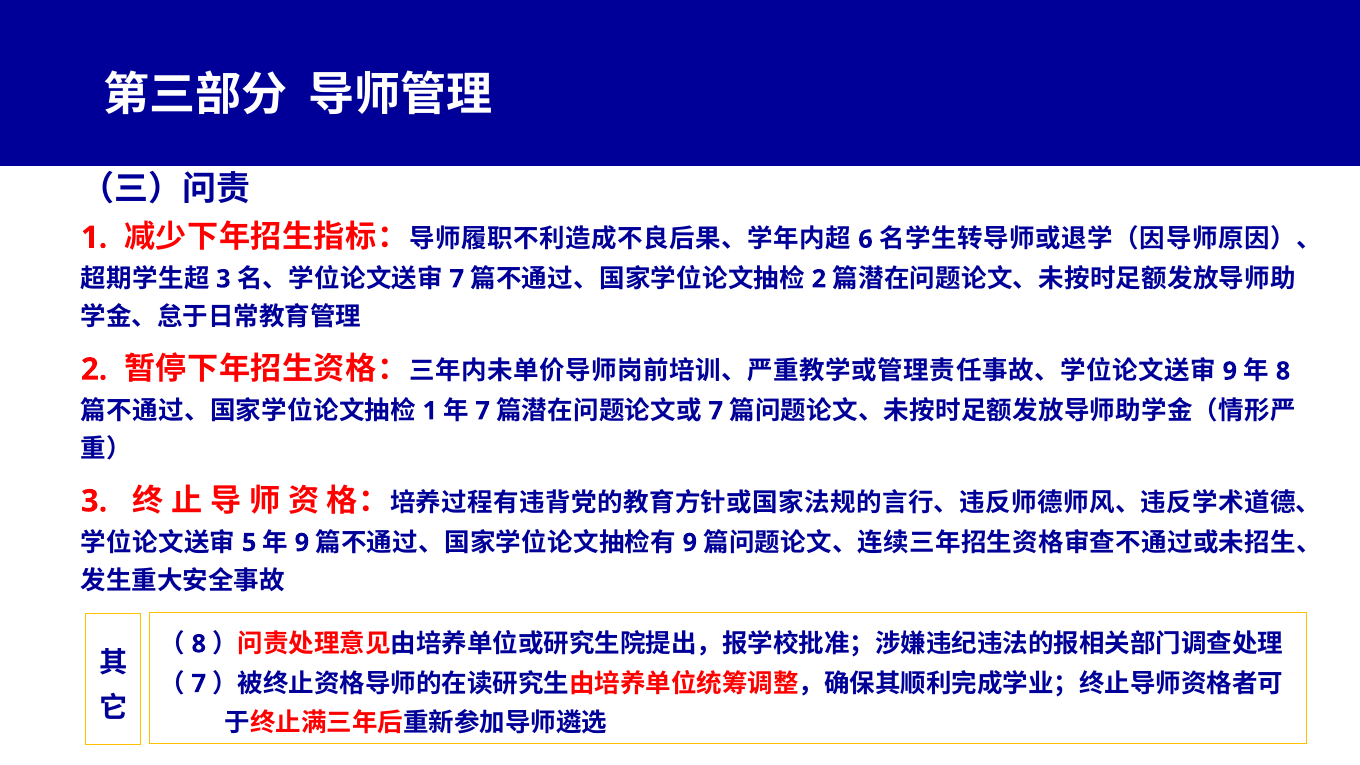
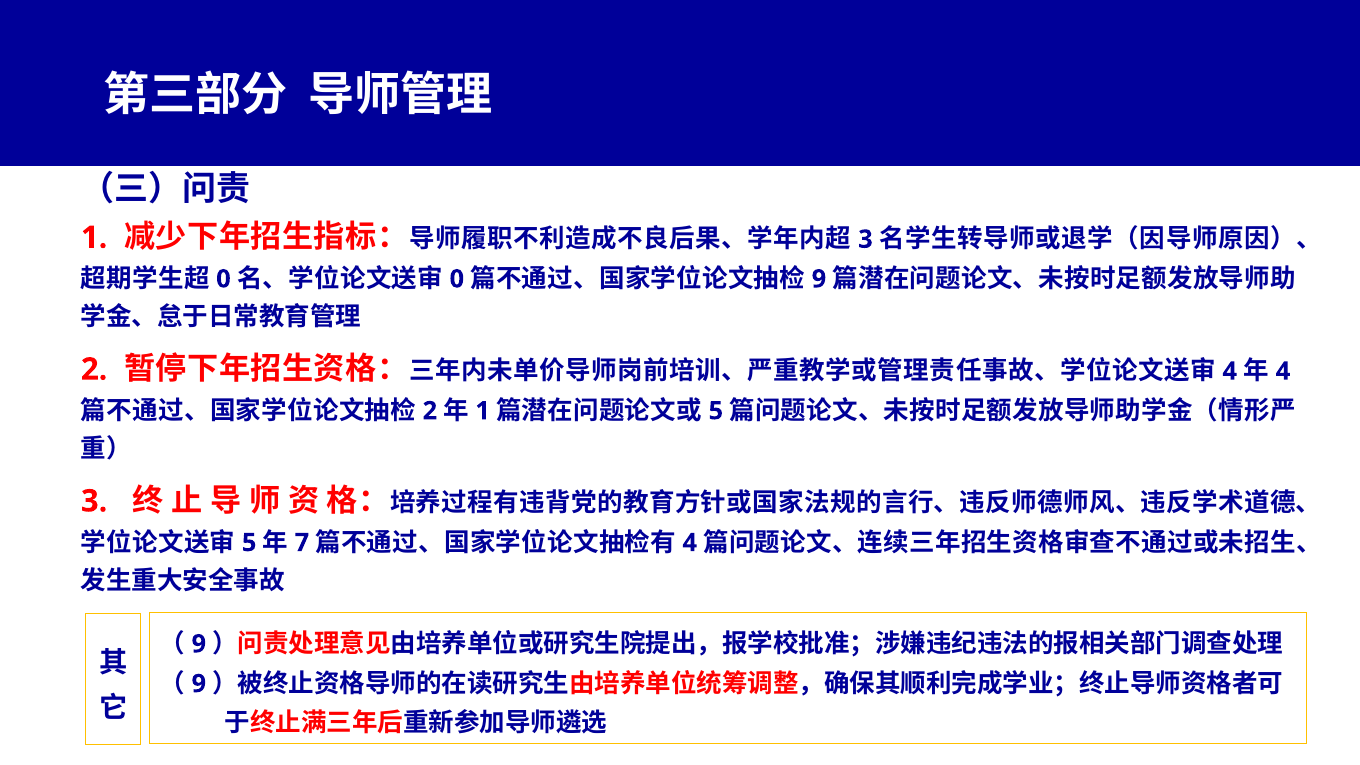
6 at (866, 239): 6 -> 3
3 at (223, 279): 3 -> 0
7 at (457, 279): 7 -> 0
2 at (819, 279): 2 -> 9
9 at (1230, 371): 9 -> 4
8 at (1283, 371): 8 -> 4
1 at (430, 411): 1 -> 2
7 at (483, 411): 7 -> 1
7 at (716, 411): 7 -> 5
9 at (302, 543): 9 -> 7
9 at (690, 543): 9 -> 4
8 at (199, 644): 8 -> 9
7 at (199, 684): 7 -> 9
